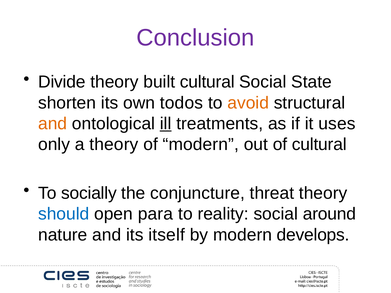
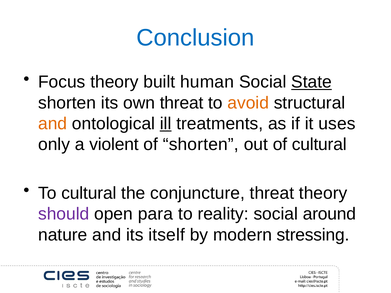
Conclusion colour: purple -> blue
Divide: Divide -> Focus
built cultural: cultural -> human
State underline: none -> present
own todos: todos -> threat
a theory: theory -> violent
of modern: modern -> shorten
To socially: socially -> cultural
should colour: blue -> purple
develops: develops -> stressing
